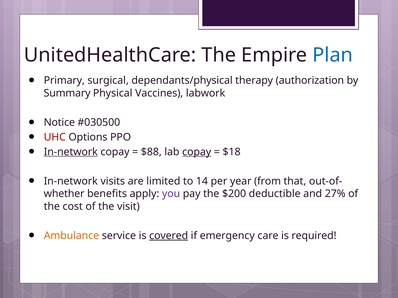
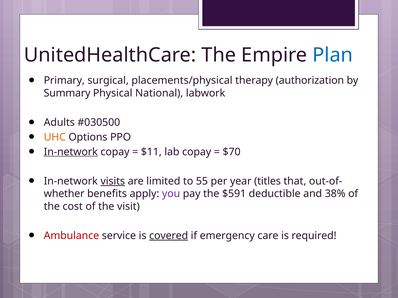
dependants/physical: dependants/physical -> placements/physical
Vaccines: Vaccines -> National
Notice: Notice -> Adults
UHC colour: red -> orange
$88: $88 -> $11
copay at (197, 152) underline: present -> none
$18: $18 -> $70
visits underline: none -> present
14: 14 -> 55
from: from -> titles
$200: $200 -> $591
27%: 27% -> 38%
Ambulance colour: orange -> red
